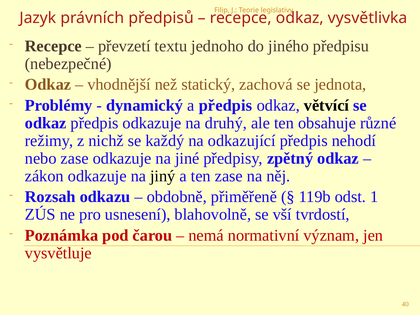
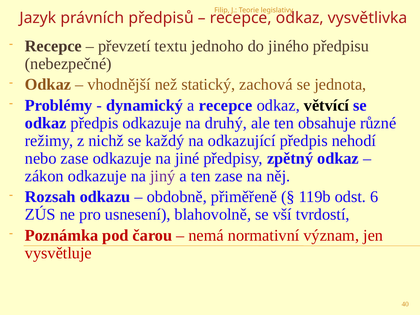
a předpis: předpis -> recepce
jiný colour: black -> purple
1: 1 -> 6
